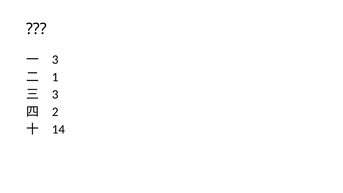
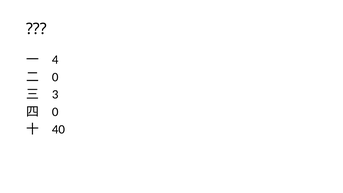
3 at (55, 60): 3 -> 4
1 at (55, 77): 1 -> 0
2 at (55, 112): 2 -> 0
14: 14 -> 40
